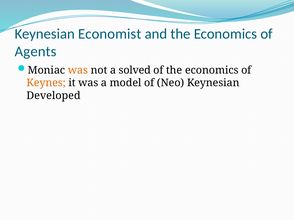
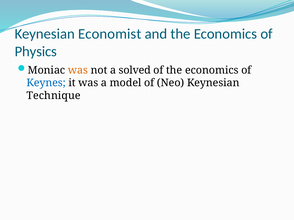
Agents: Agents -> Physics
Keynes colour: orange -> blue
Developed: Developed -> Technique
